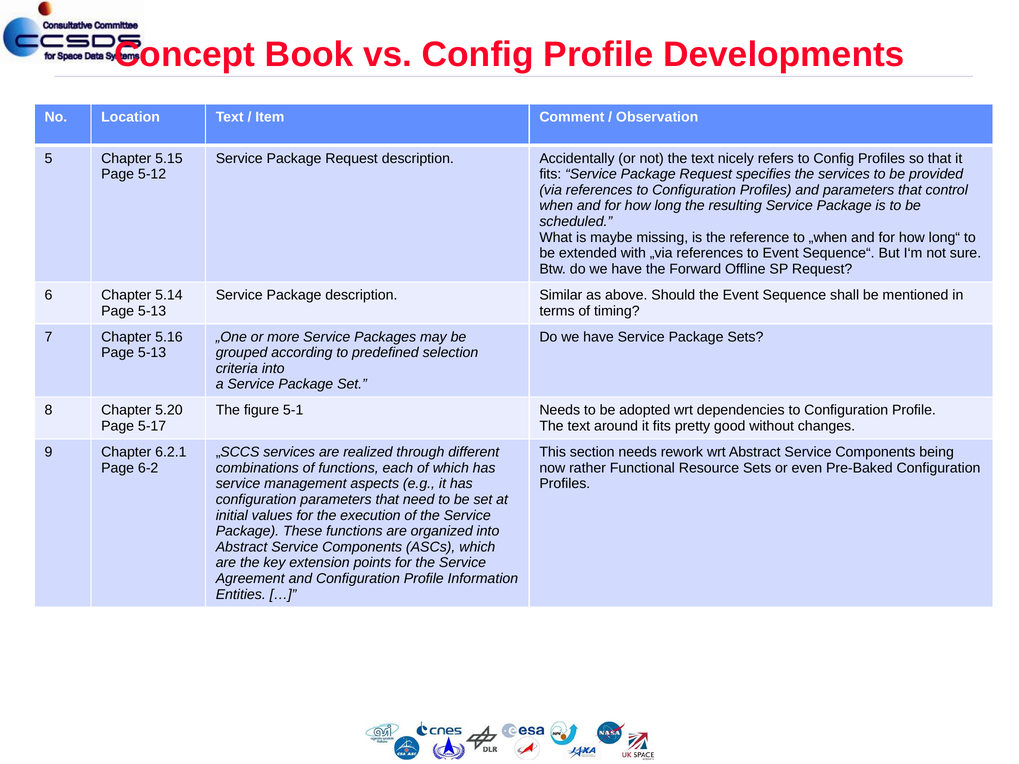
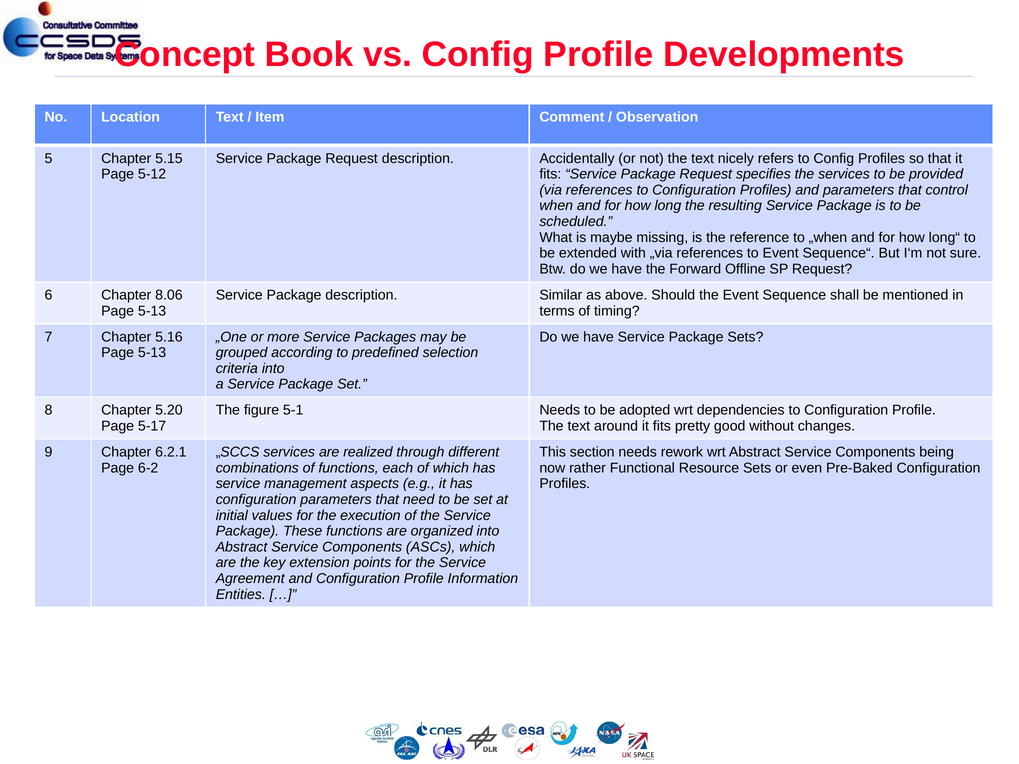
5.14: 5.14 -> 8.06
